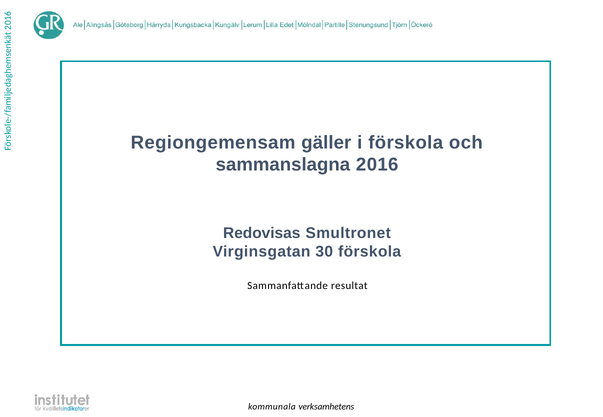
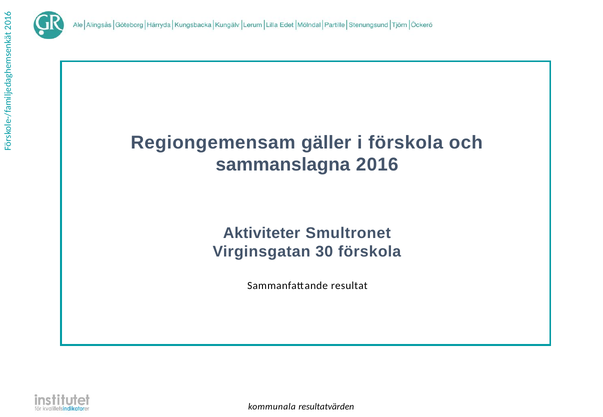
Redovisas: Redovisas -> Aktiviteter
verksamhetens: verksamhetens -> resultatvärden
